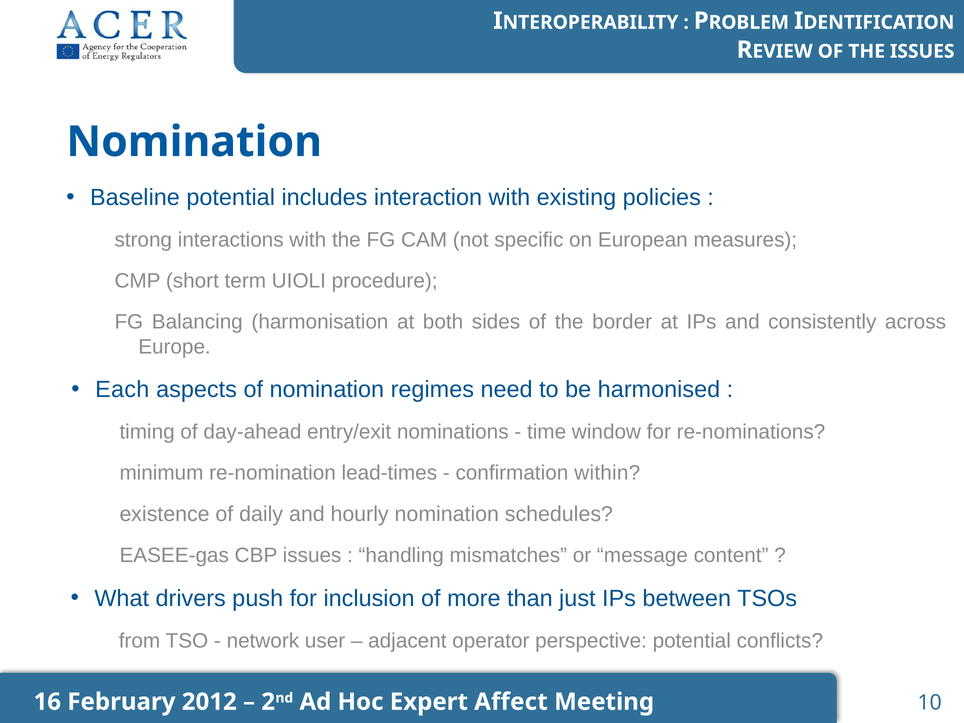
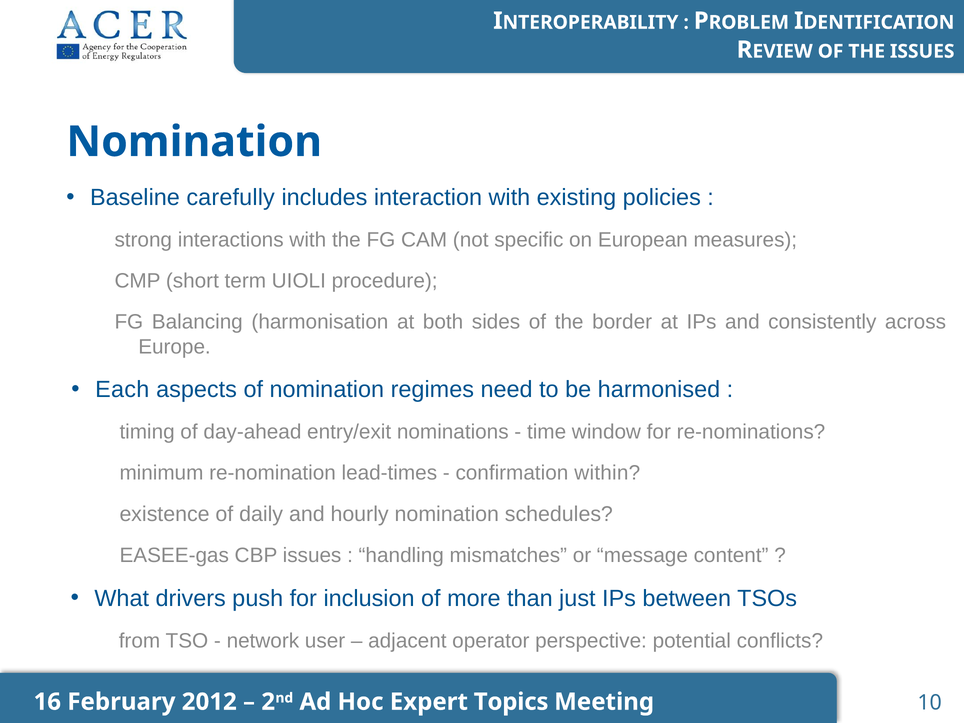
Baseline potential: potential -> carefully
Affect: Affect -> Topics
